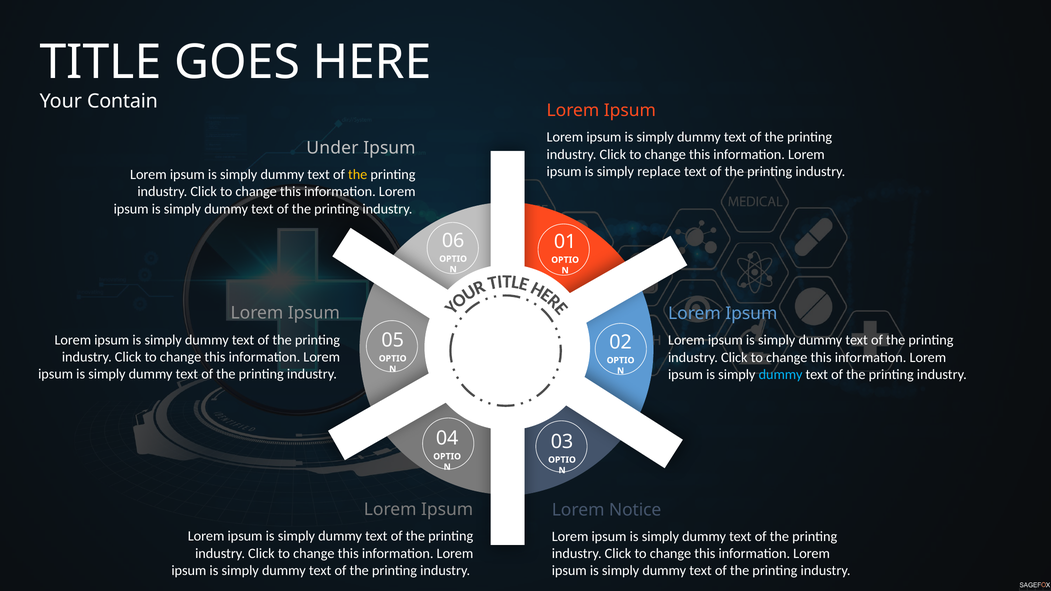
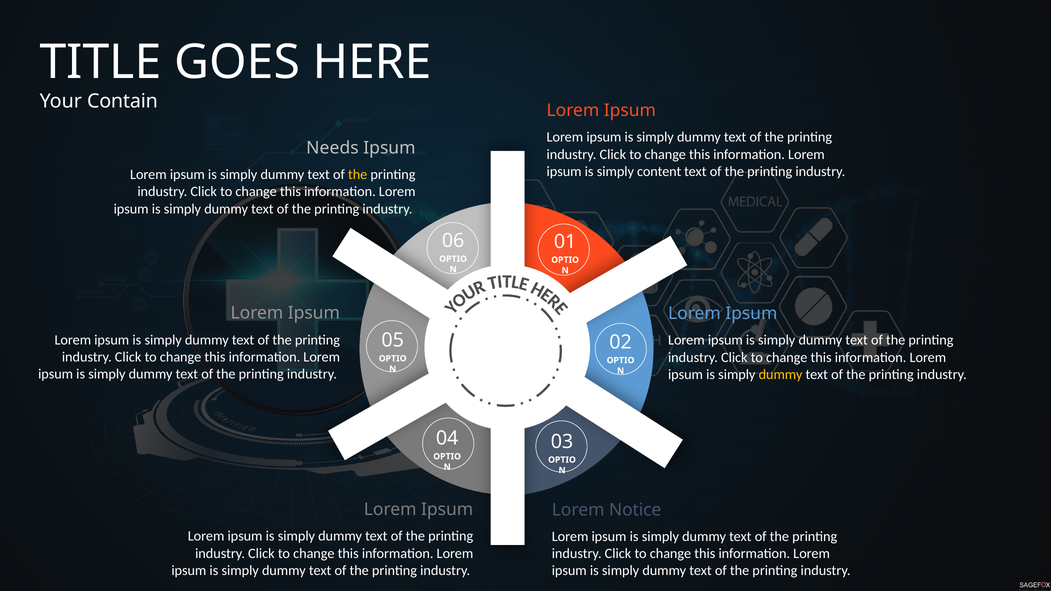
Under: Under -> Needs
replace: replace -> content
dummy at (781, 375) colour: light blue -> yellow
